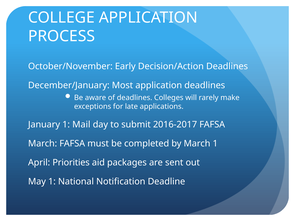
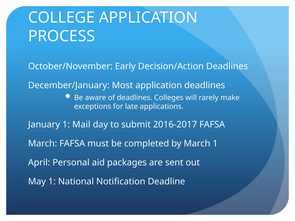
Priorities: Priorities -> Personal
